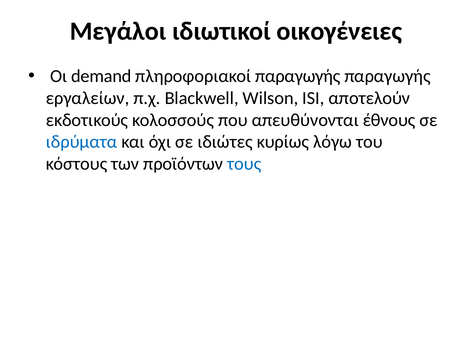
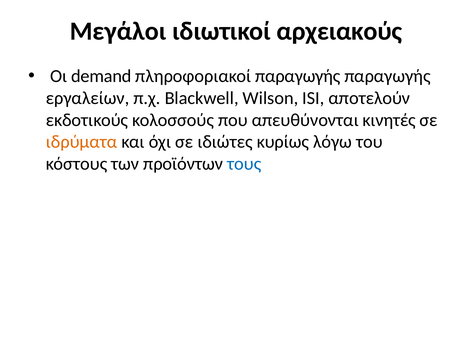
οικογένειες: οικογένειες -> αρχειακούς
έθνους: έθνους -> κινητές
ιδρύματα colour: blue -> orange
